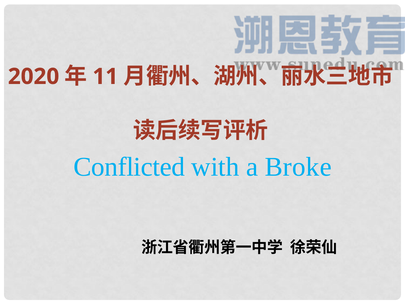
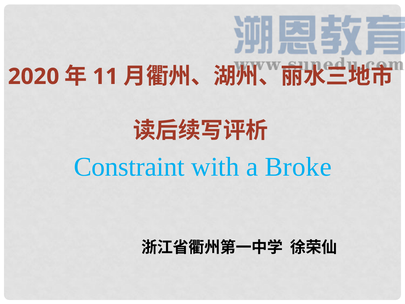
Conflicted: Conflicted -> Constraint
